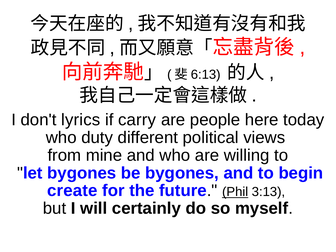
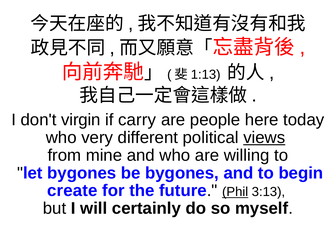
6:13: 6:13 -> 1:13
lyrics: lyrics -> virgin
duty: duty -> very
views underline: none -> present
